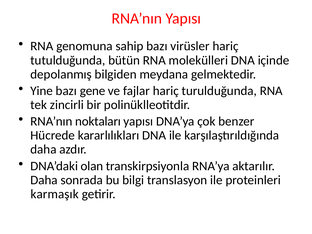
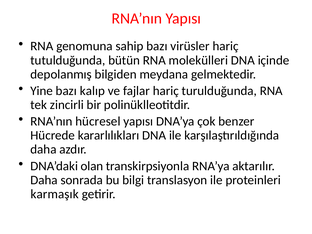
gene: gene -> kalıp
noktaları: noktaları -> hücresel
